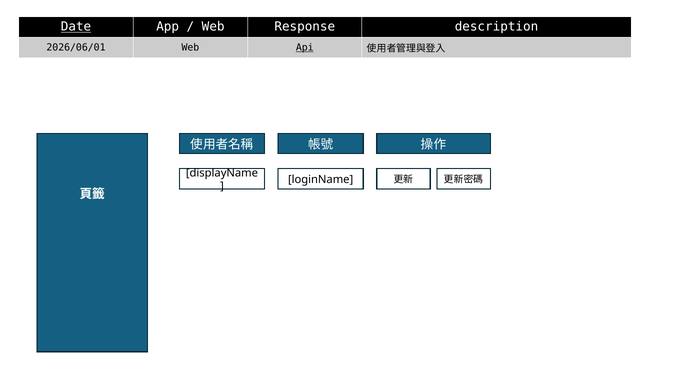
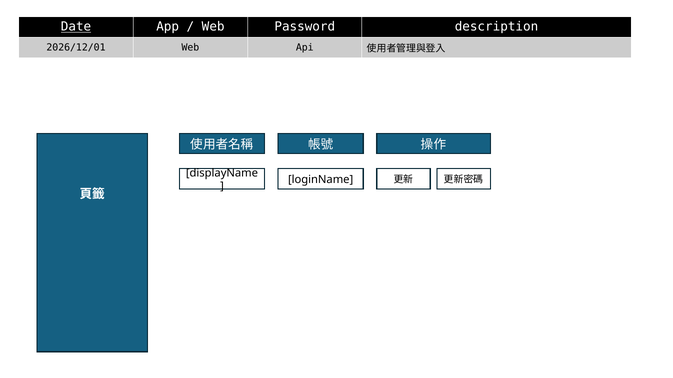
Response: Response -> Password
2026/06/01: 2026/06/01 -> 2026/12/01
Api underline: present -> none
